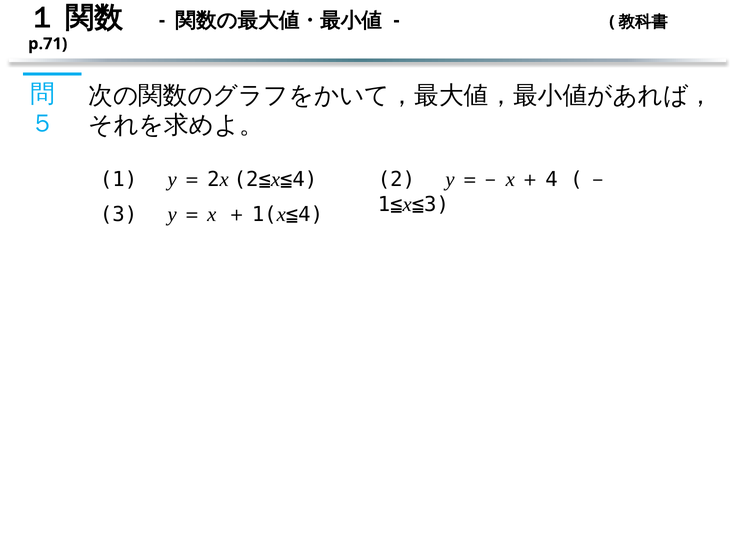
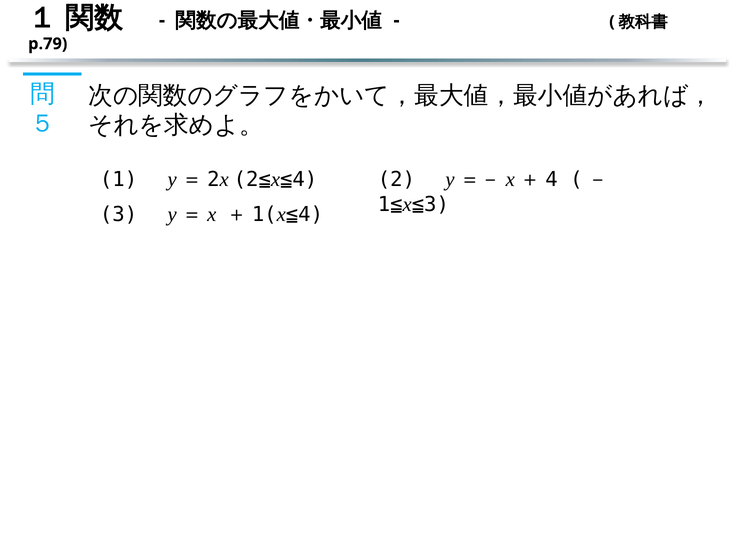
p.71: p.71 -> p.79
